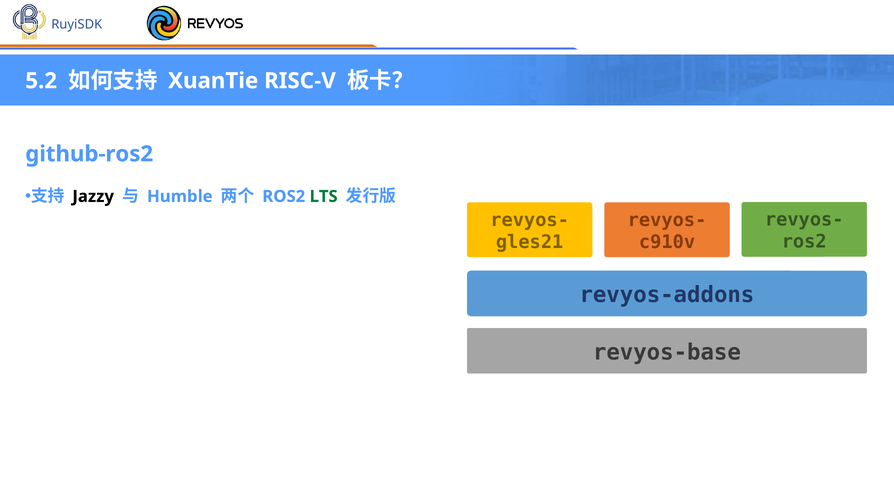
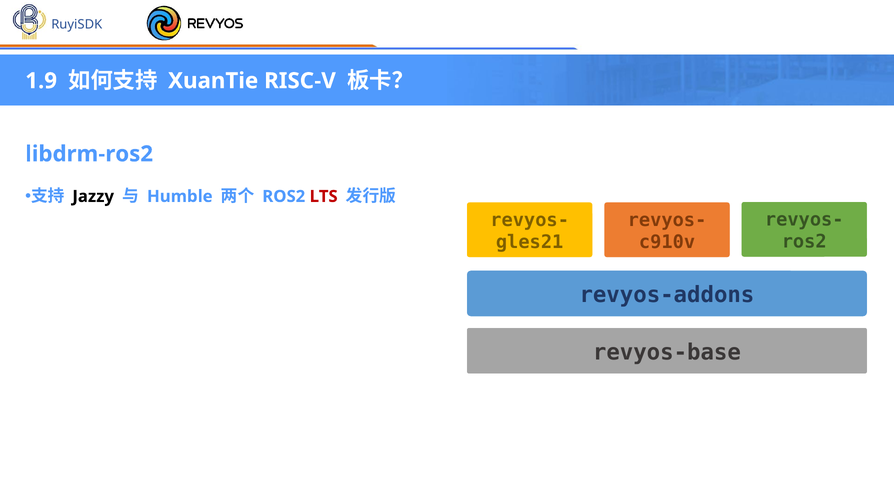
5.2: 5.2 -> 1.9
github-ros2: github-ros2 -> libdrm-ros2
LTS colour: green -> red
